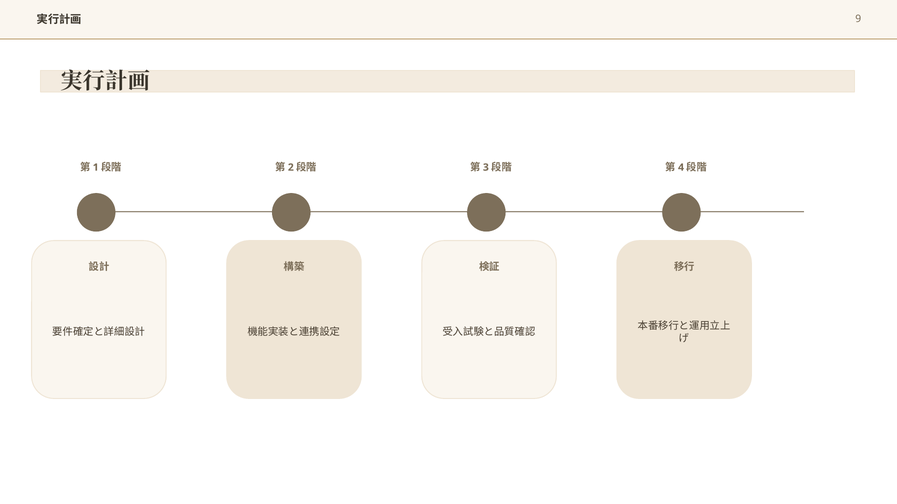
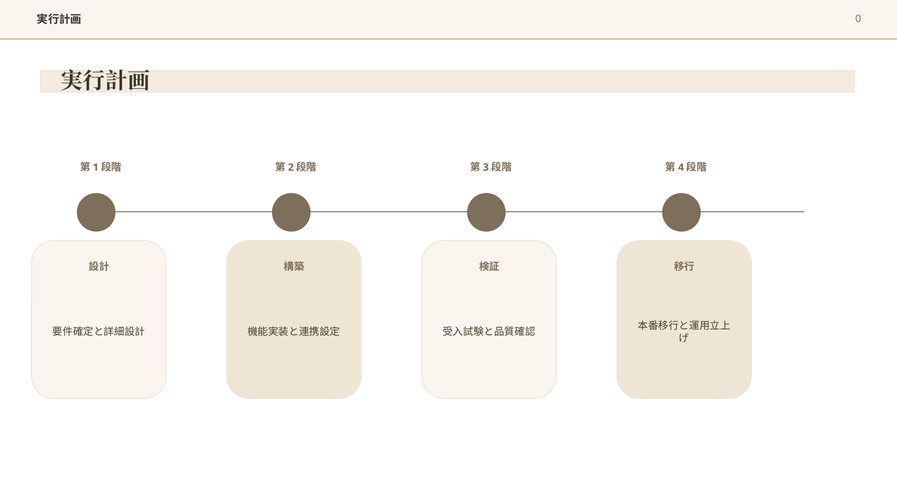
9: 9 -> 0
